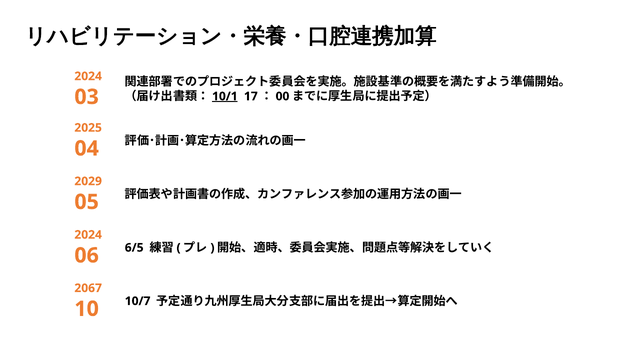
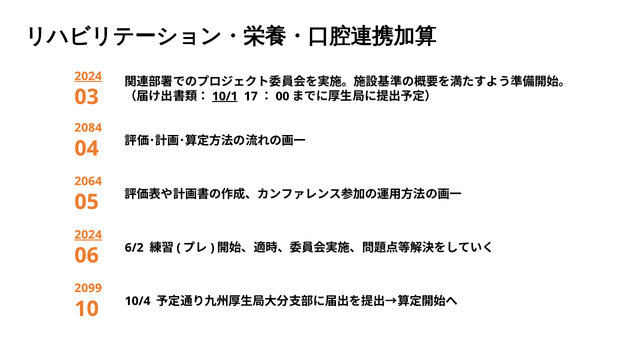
2024 at (88, 76) underline: none -> present
2025: 2025 -> 2084
2029: 2029 -> 2064
2024 at (88, 235) underline: none -> present
6/5: 6/5 -> 6/2
2067: 2067 -> 2099
10/7: 10/7 -> 10/4
